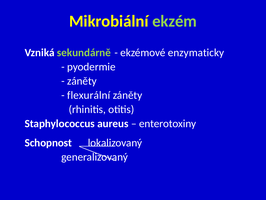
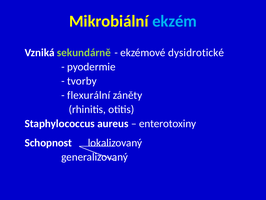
ekzém colour: light green -> light blue
enzymaticky: enzymaticky -> dysidrotické
záněty at (82, 81): záněty -> tvorby
